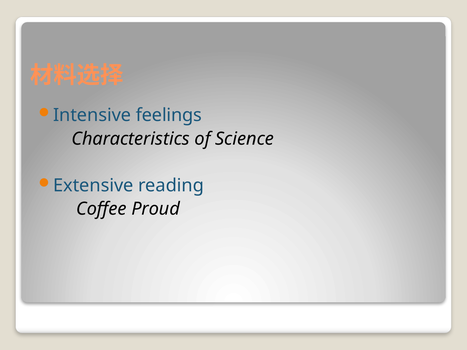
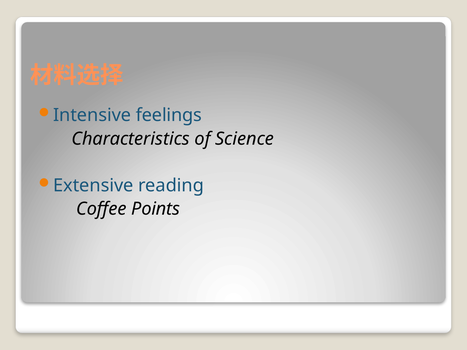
Proud: Proud -> Points
